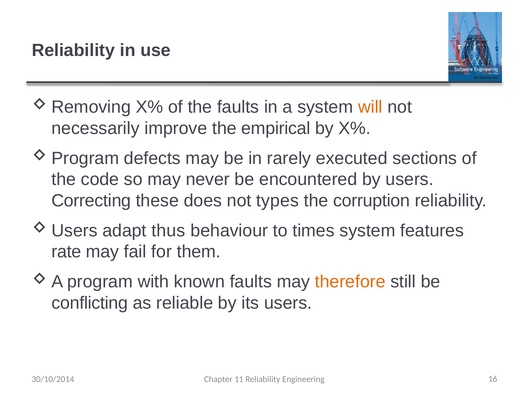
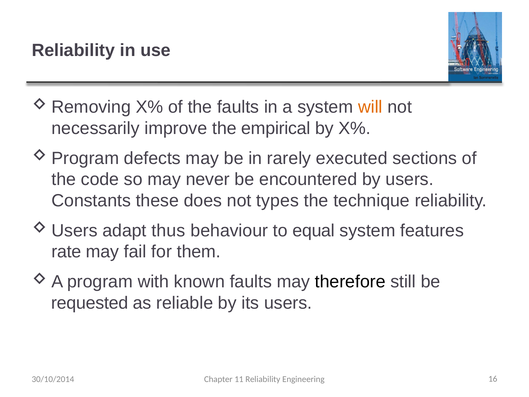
Correcting: Correcting -> Constants
corruption: corruption -> technique
times: times -> equal
therefore colour: orange -> black
conflicting: conflicting -> requested
